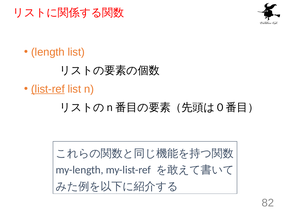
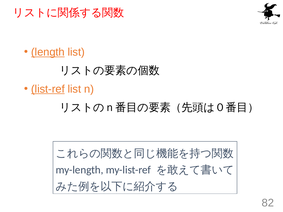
length underline: none -> present
